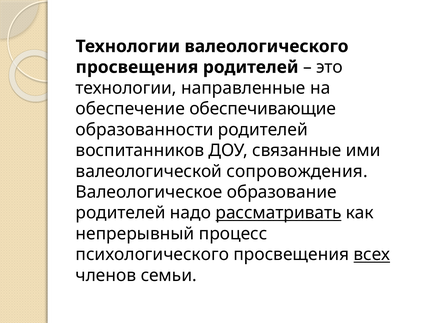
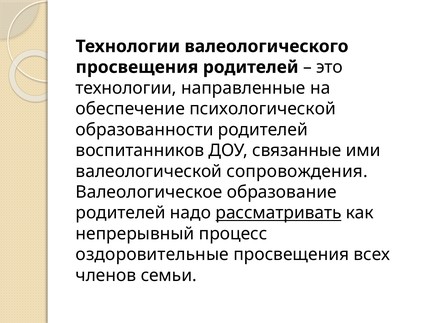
обеспечивающие: обеспечивающие -> психологической
психологического: психологического -> оздоровительные
всех underline: present -> none
